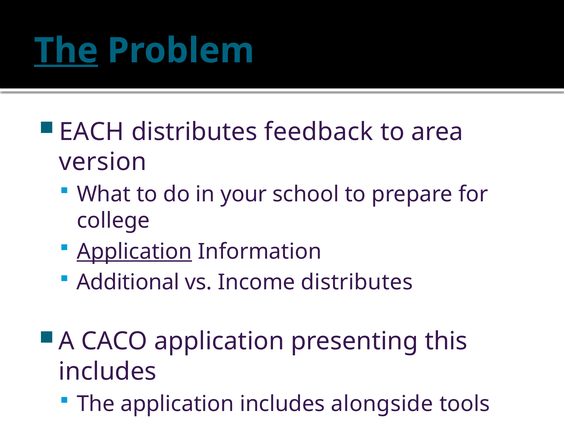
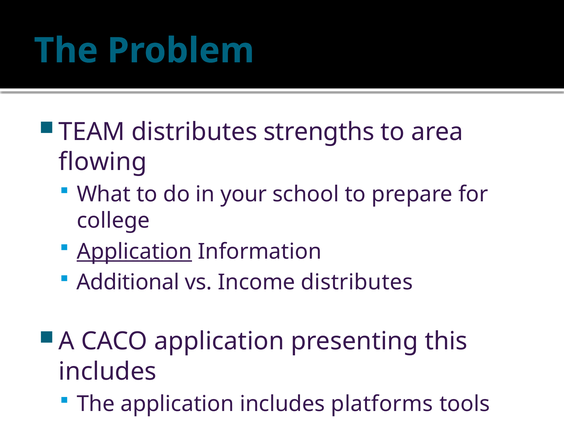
The at (66, 51) underline: present -> none
EACH: EACH -> TEAM
feedback: feedback -> strengths
version: version -> flowing
includes alongside: alongside -> platforms
